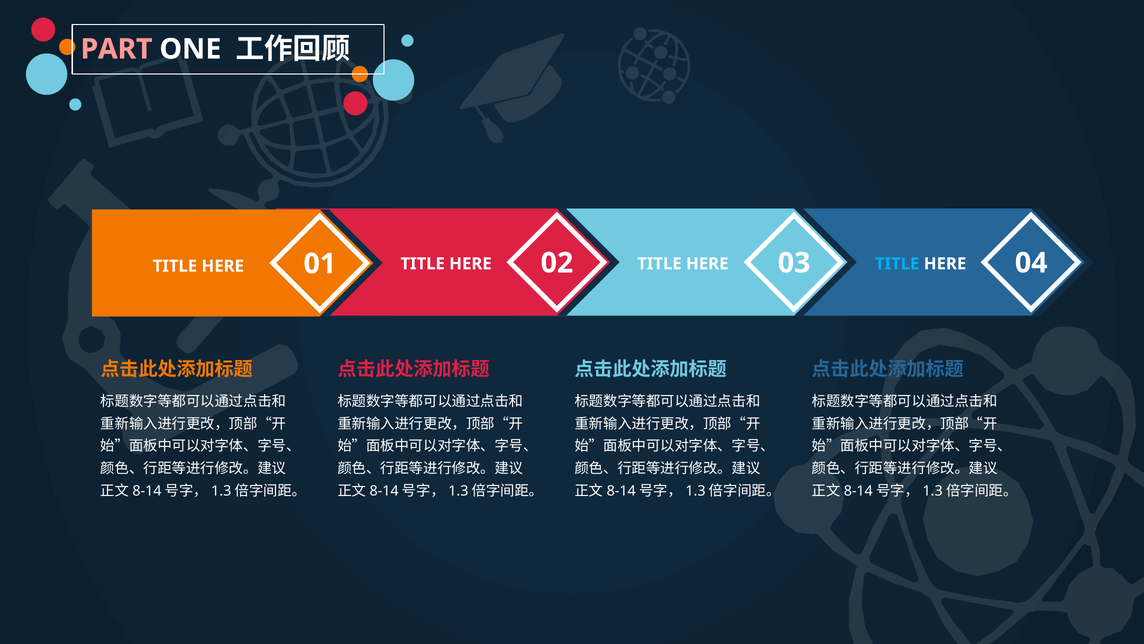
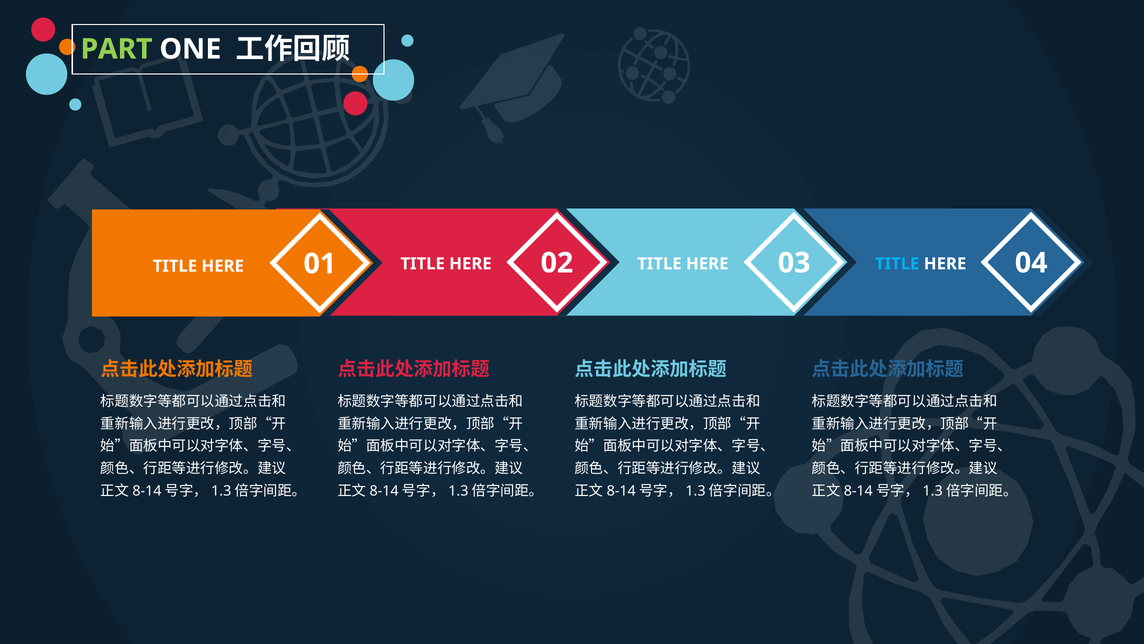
PART colour: pink -> light green
